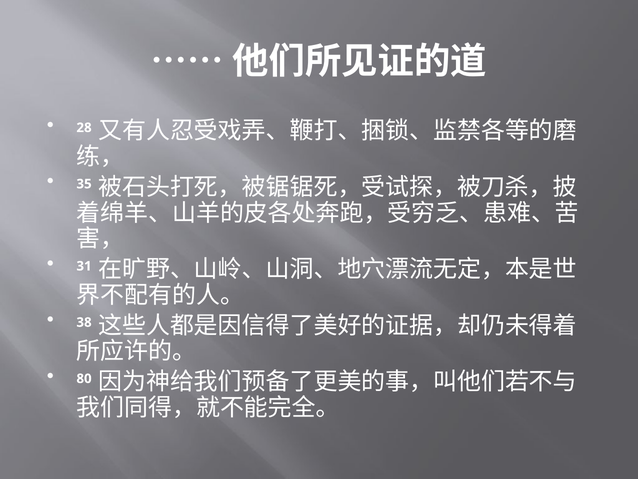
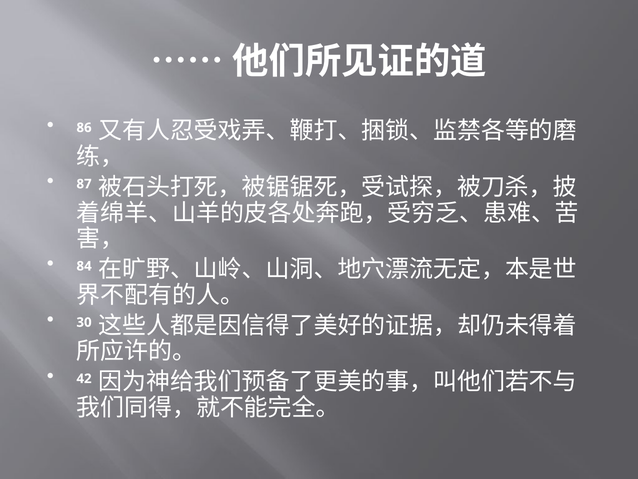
28: 28 -> 86
35: 35 -> 87
31: 31 -> 84
38: 38 -> 30
80: 80 -> 42
